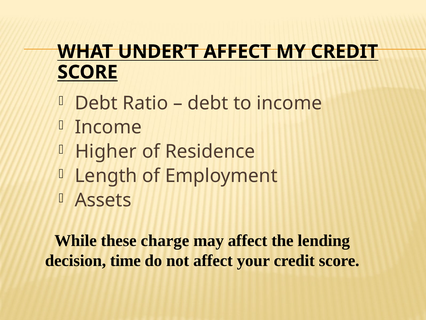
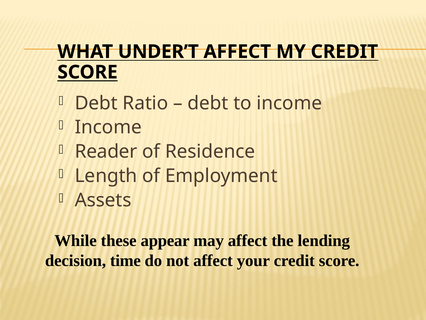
Higher: Higher -> Reader
charge: charge -> appear
